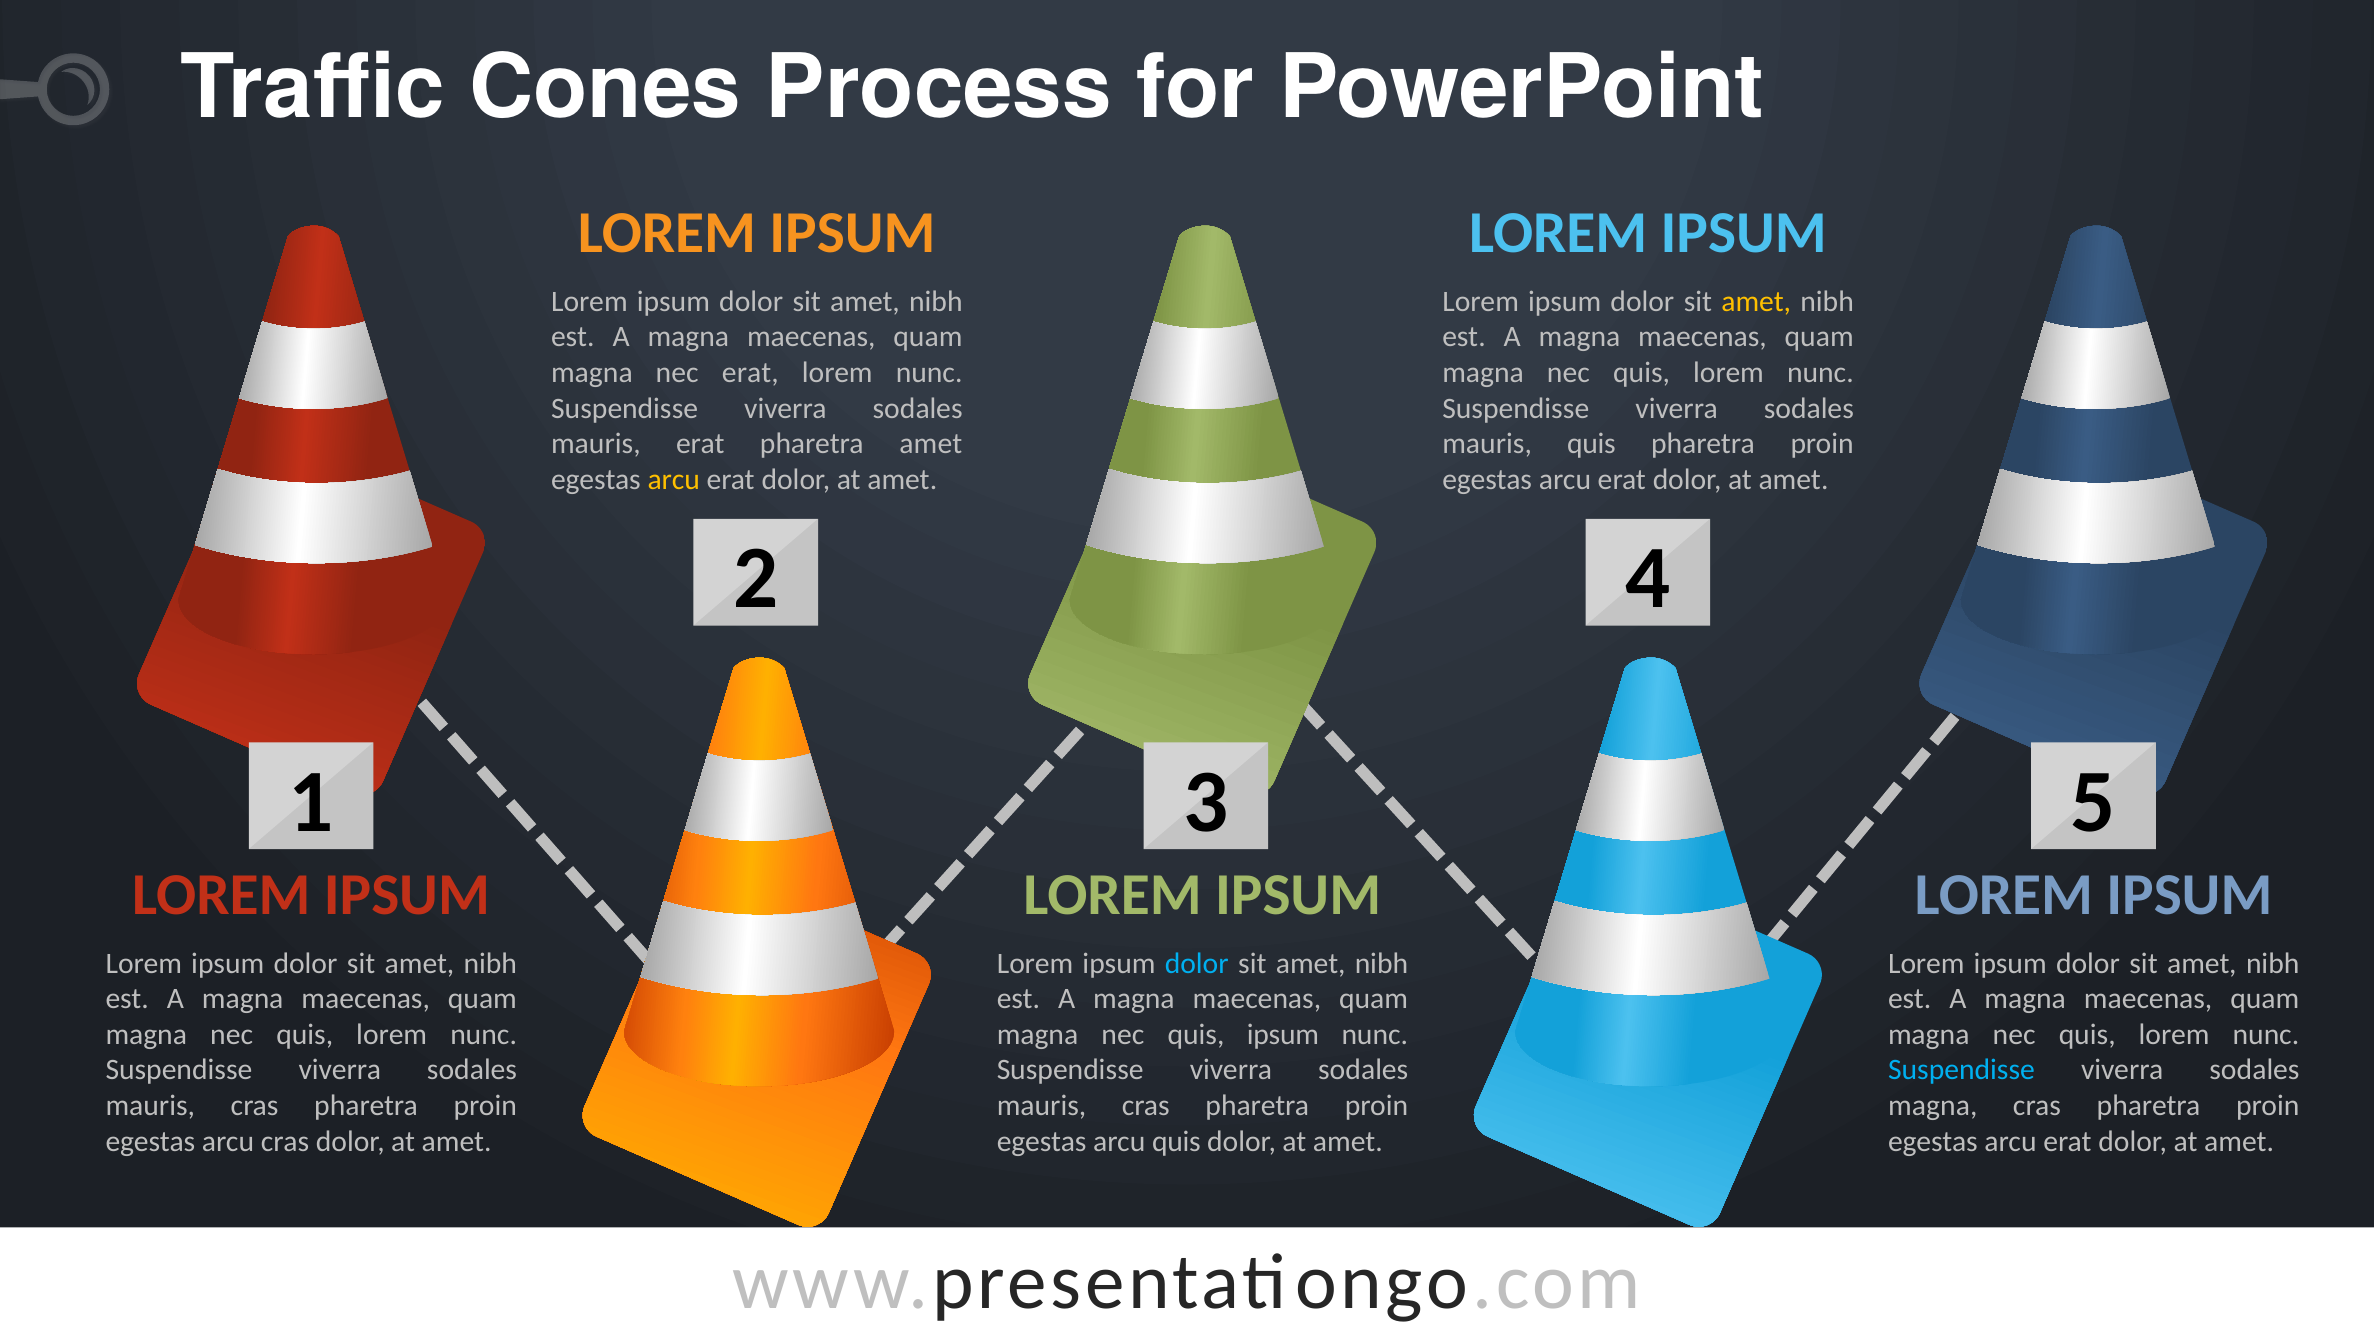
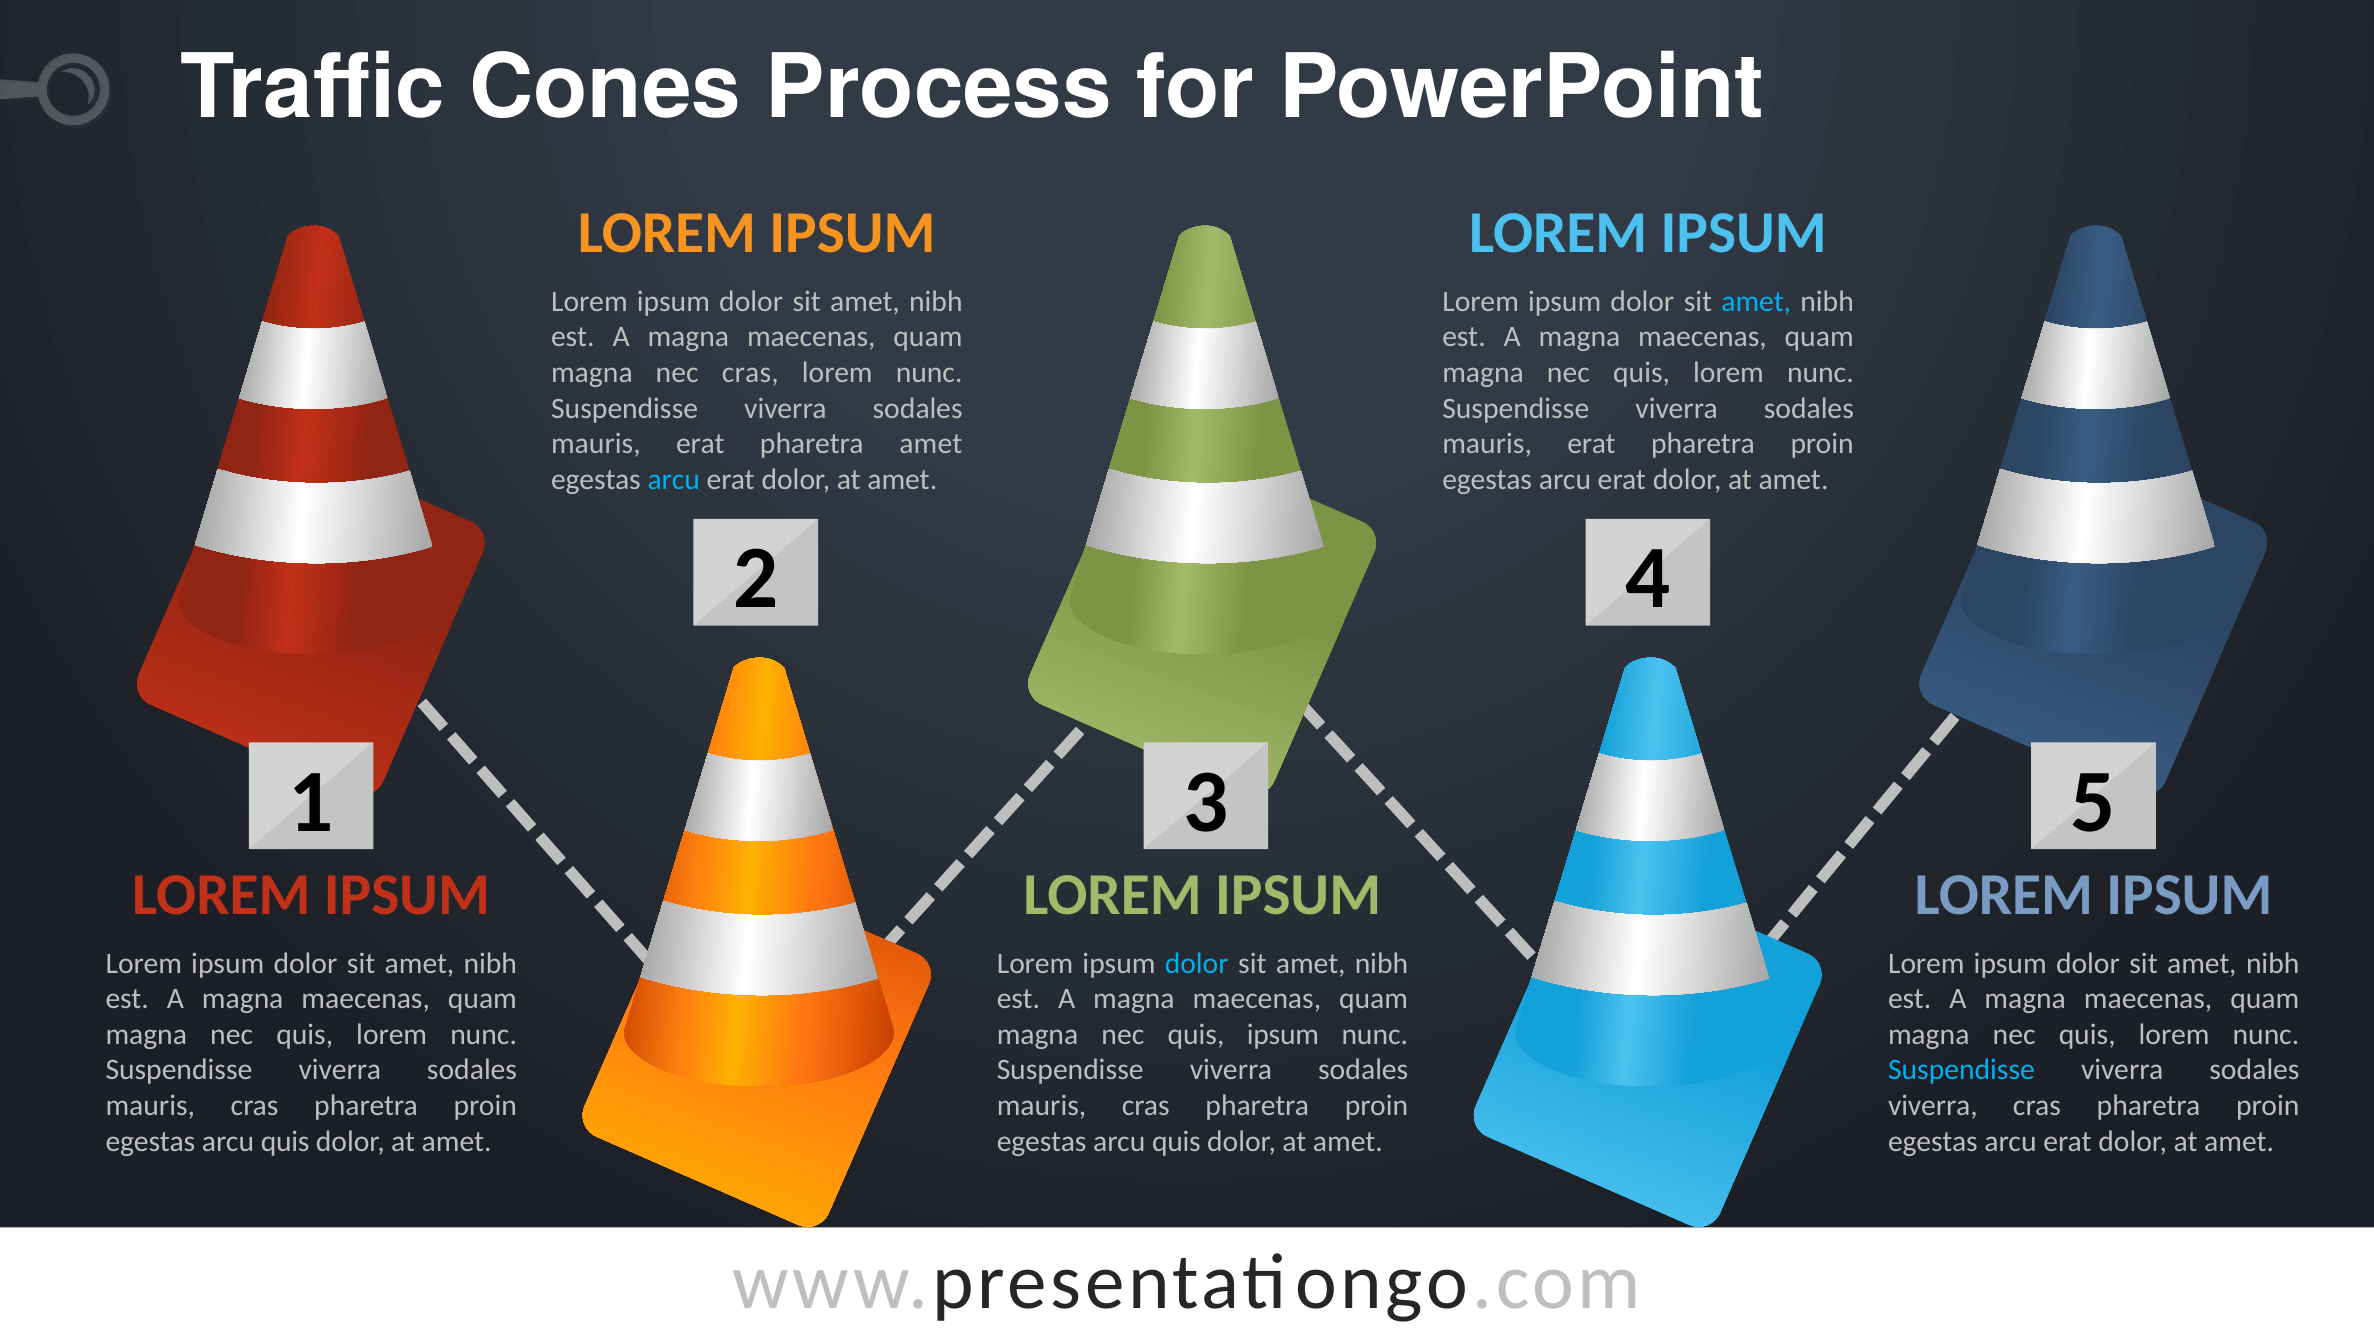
amet at (1756, 302) colour: yellow -> light blue
nec erat: erat -> cras
quis at (1592, 444): quis -> erat
arcu at (674, 480) colour: yellow -> light blue
magna at (1933, 1106): magna -> viverra
cras at (285, 1142): cras -> quis
